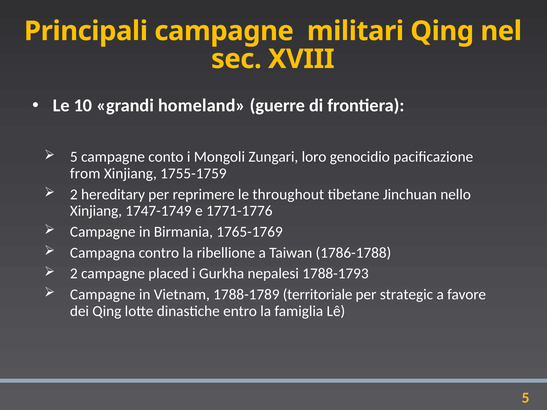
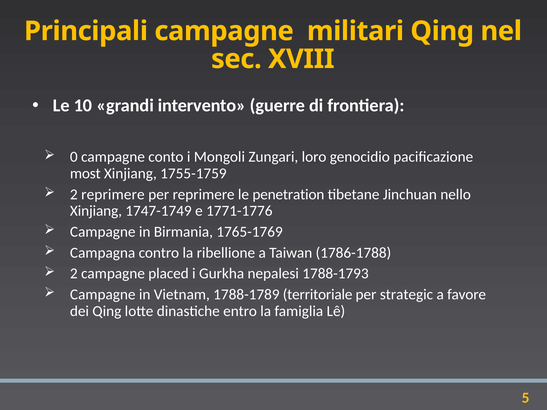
homeland: homeland -> intervento
5 at (74, 157): 5 -> 0
from: from -> most
2 hereditary: hereditary -> reprimere
throughout: throughout -> penetration
